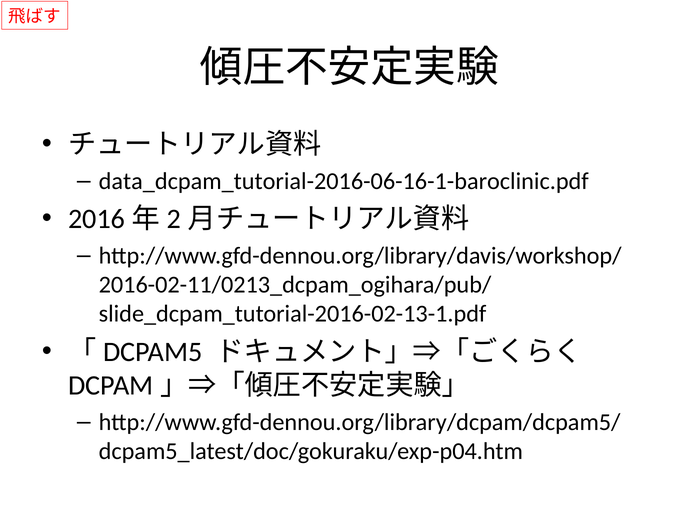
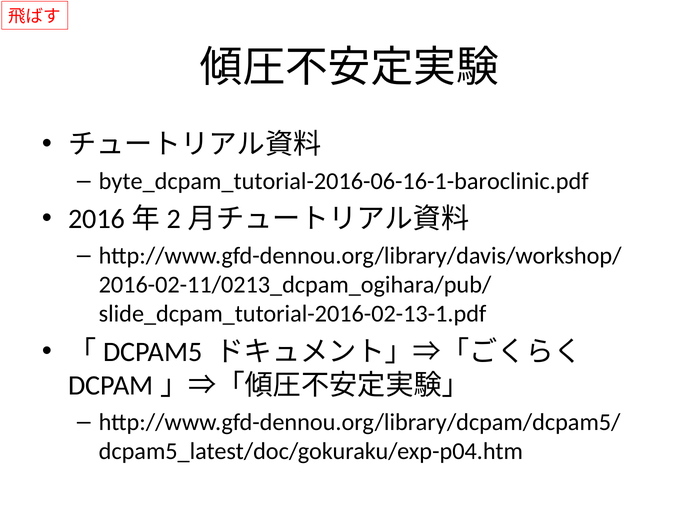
data_dcpam_tutorial-2016-06-16-1-baroclinic.pdf: data_dcpam_tutorial-2016-06-16-1-baroclinic.pdf -> byte_dcpam_tutorial-2016-06-16-1-baroclinic.pdf
